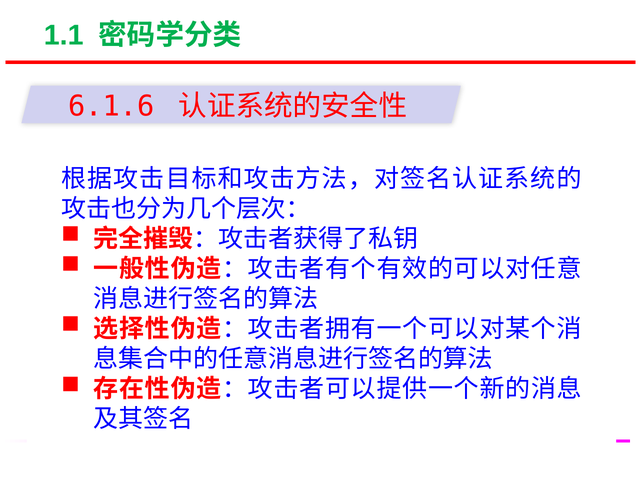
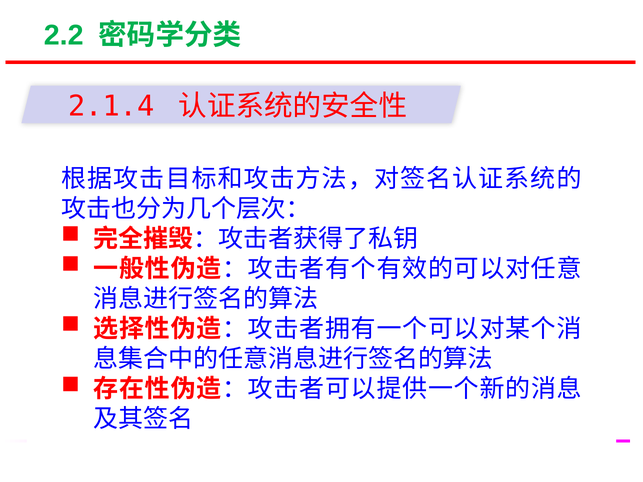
1.1: 1.1 -> 2.2
6.1.6: 6.1.6 -> 2.1.4
